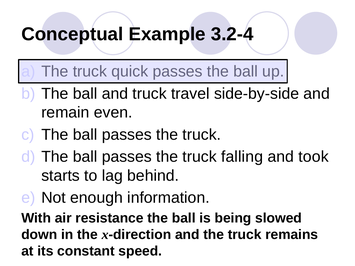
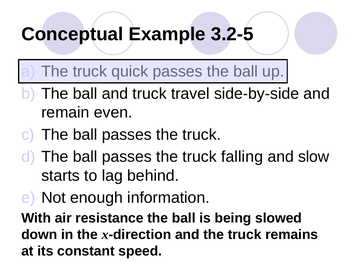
3.2-4: 3.2-4 -> 3.2-5
took: took -> slow
